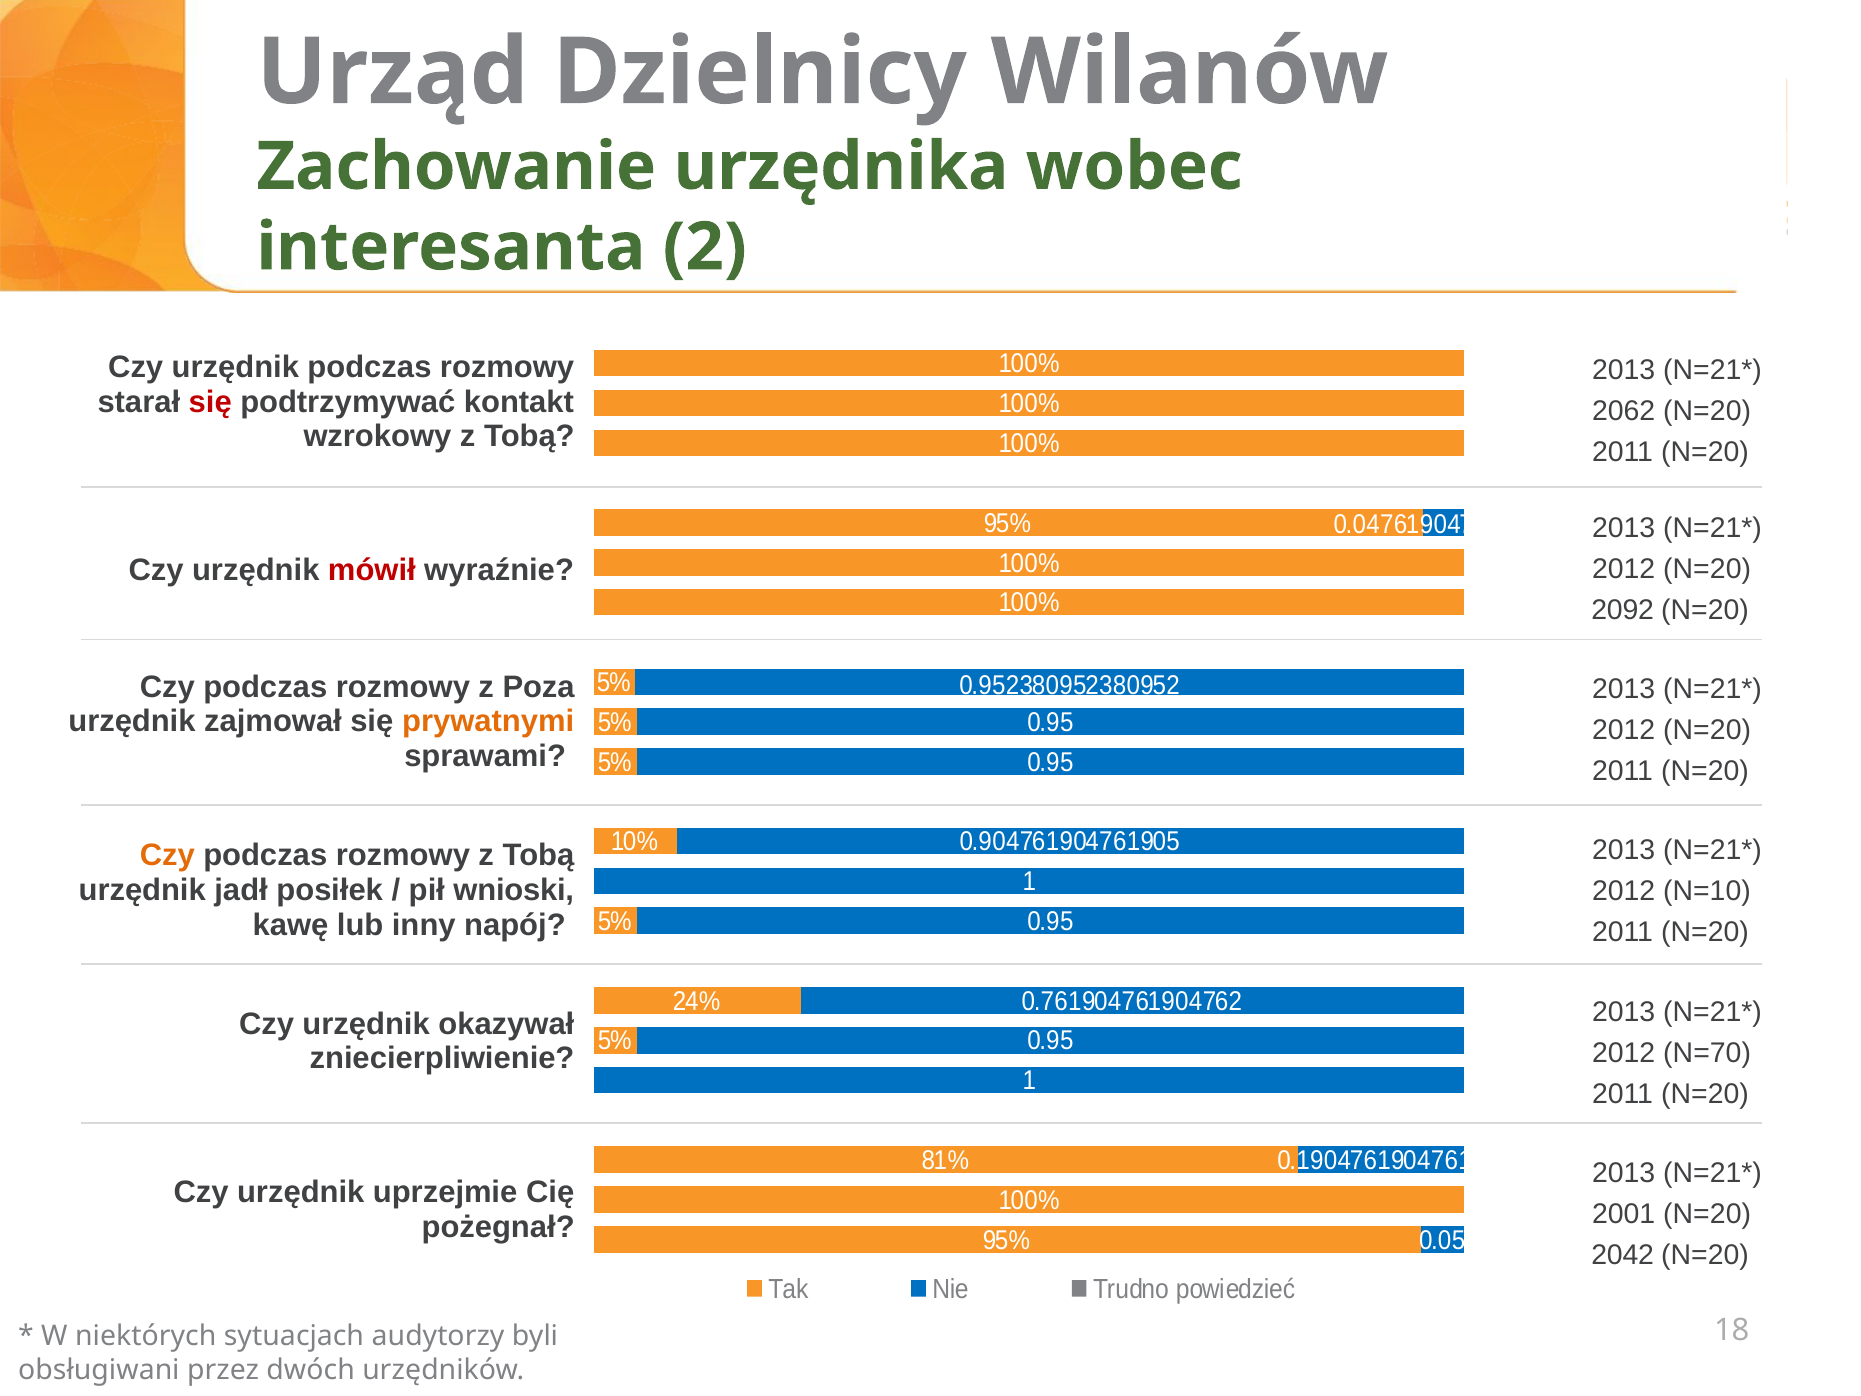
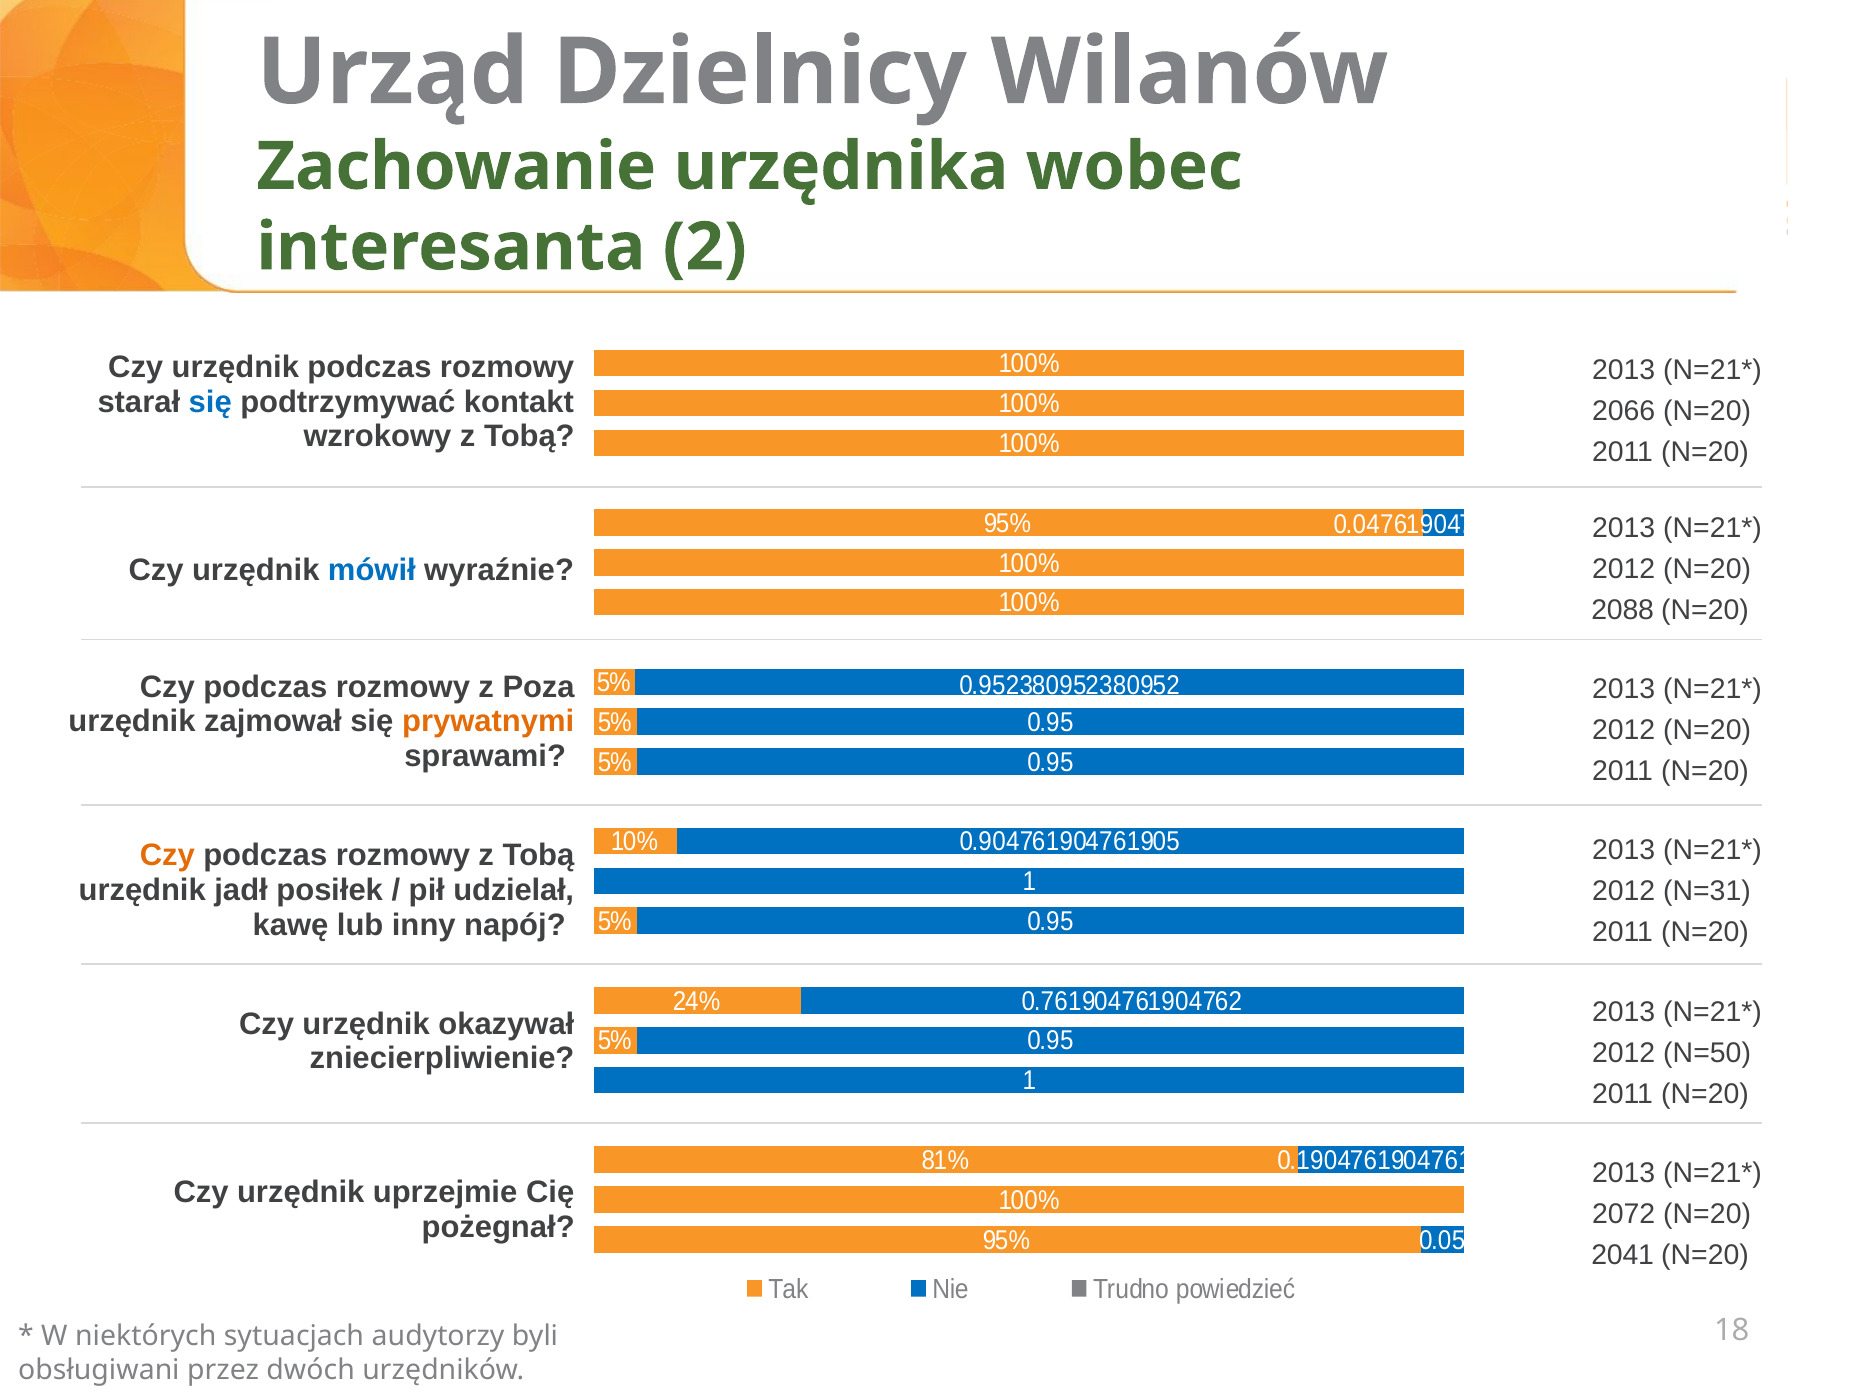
się at (210, 402) colour: red -> blue
2062: 2062 -> 2066
mówił colour: red -> blue
2092: 2092 -> 2088
wnioski: wnioski -> udzielał
N=10: N=10 -> N=31
N=70: N=70 -> N=50
2001: 2001 -> 2072
2042: 2042 -> 2041
